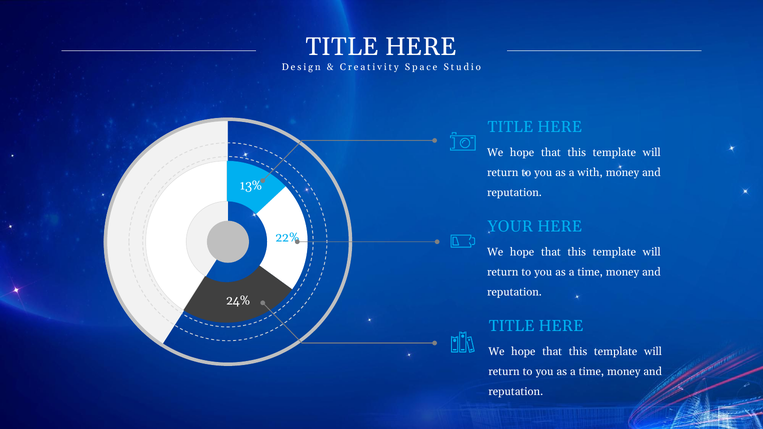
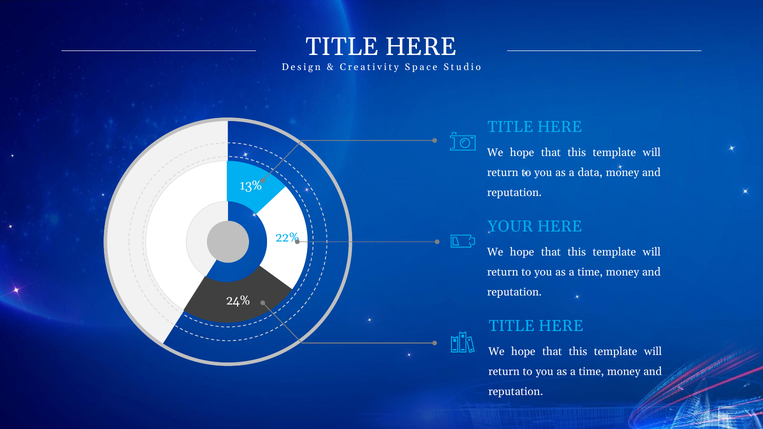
with: with -> data
